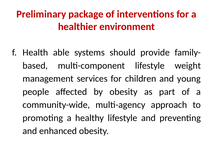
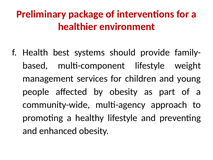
able: able -> best
